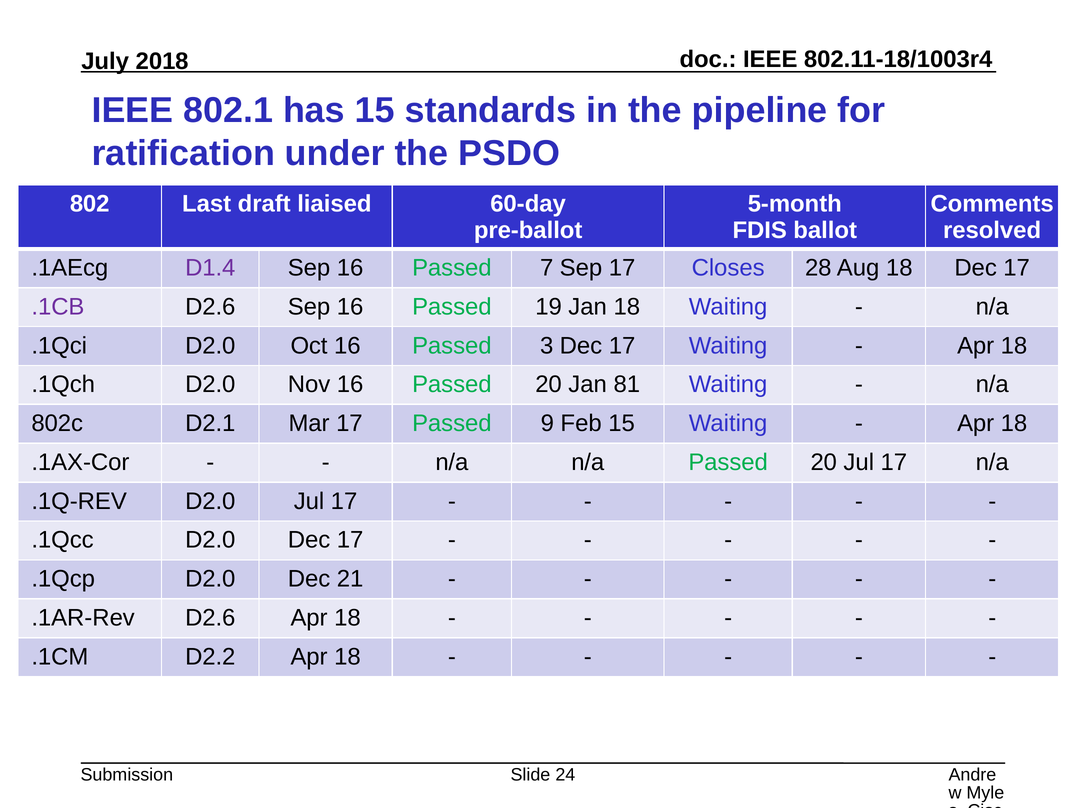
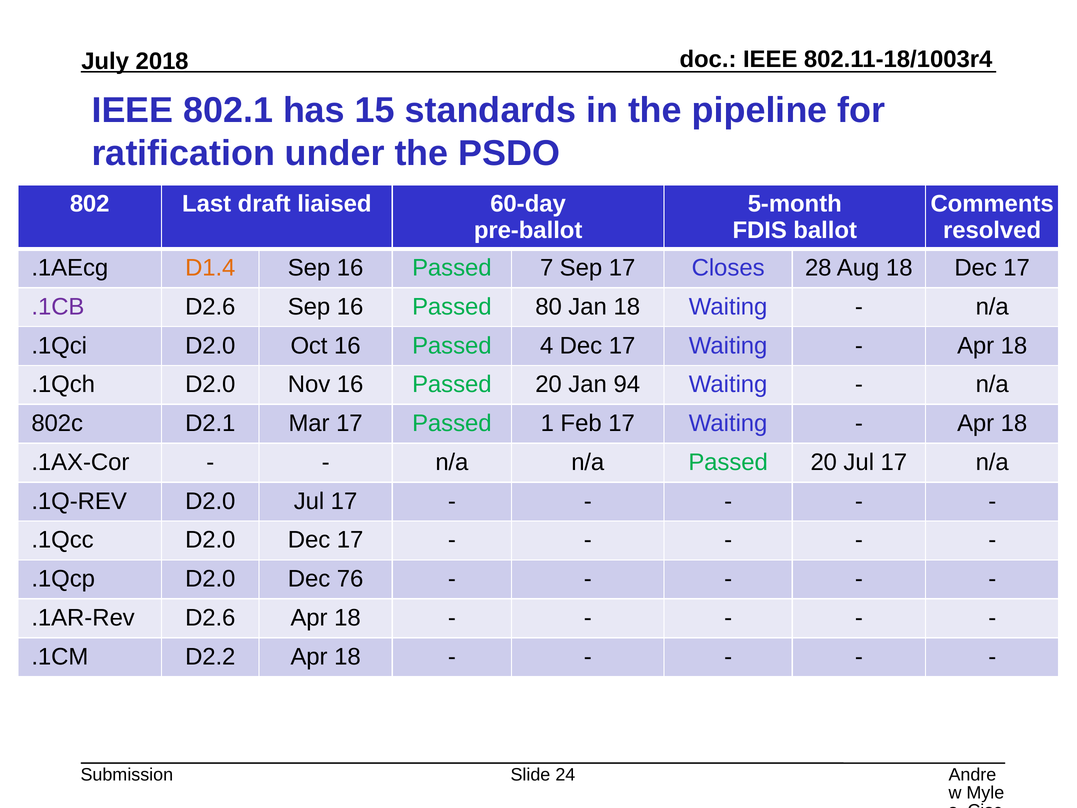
D1.4 colour: purple -> orange
19: 19 -> 80
3: 3 -> 4
81: 81 -> 94
9: 9 -> 1
Feb 15: 15 -> 17
21: 21 -> 76
